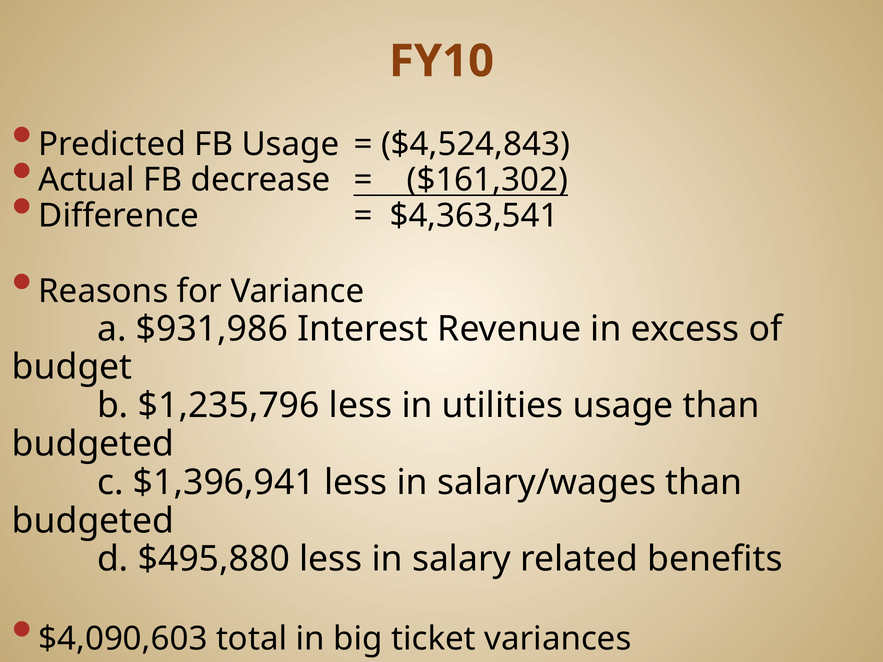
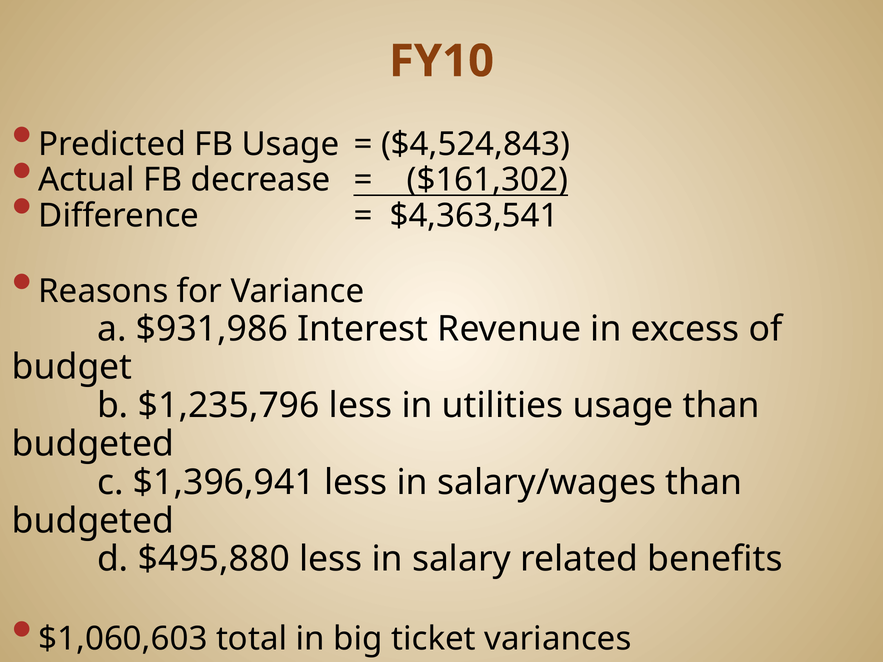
$4,090,603: $4,090,603 -> $1,060,603
